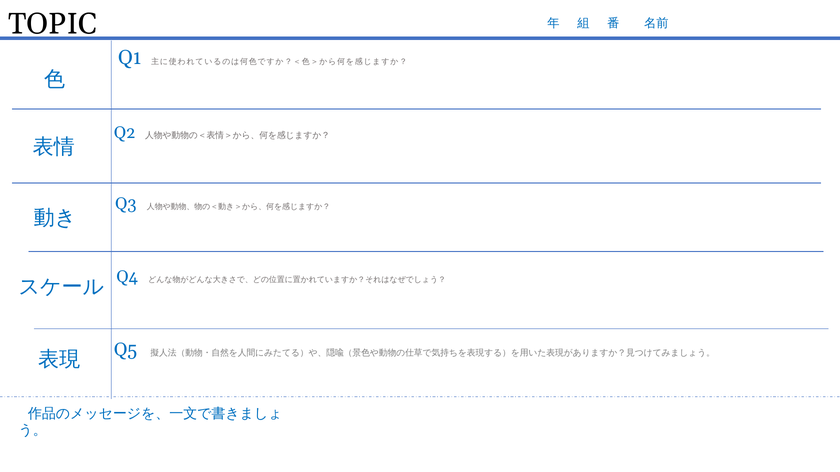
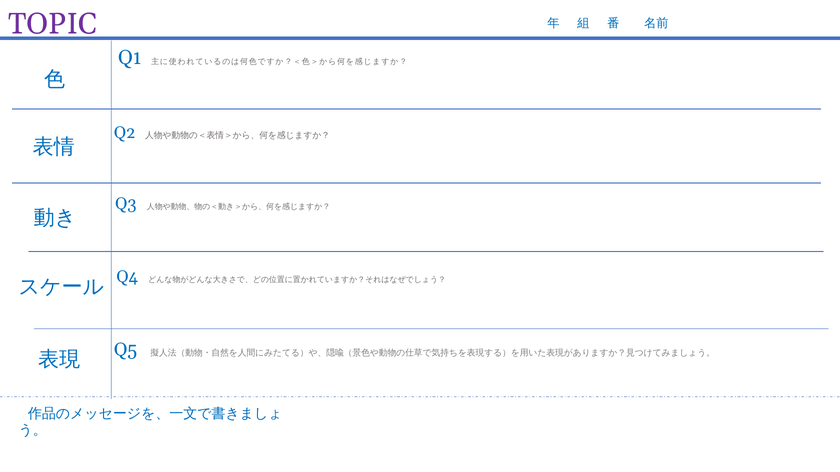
TOPIC colour: black -> purple
